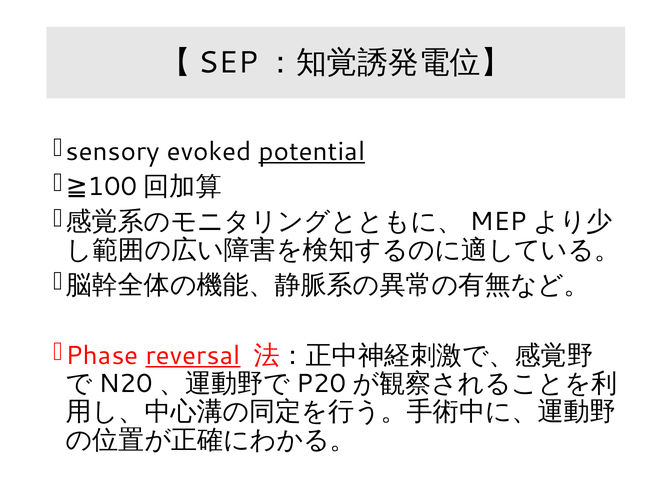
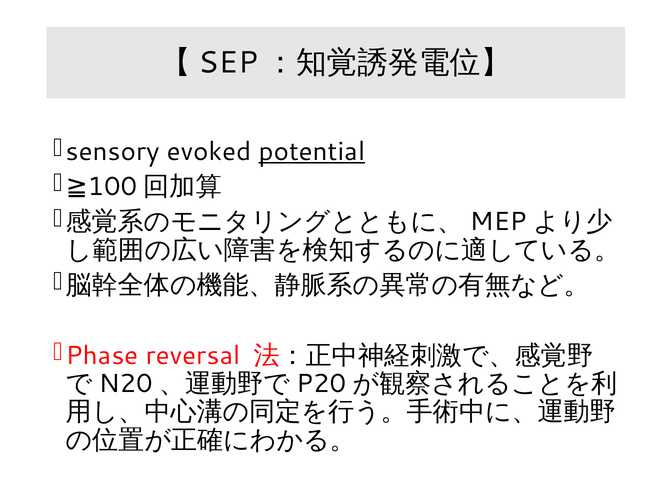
reversal underline: present -> none
